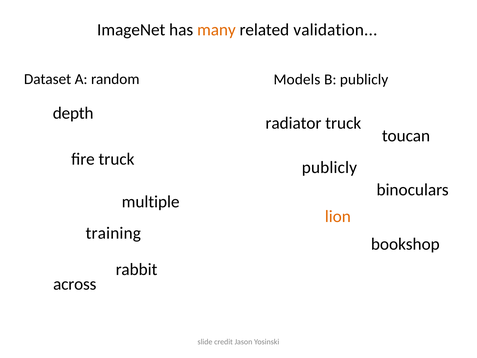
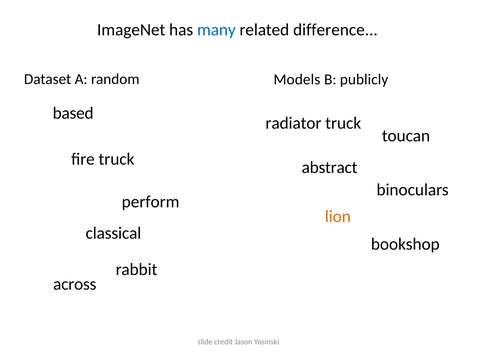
many colour: orange -> blue
validation: validation -> difference
depth: depth -> based
publicly at (329, 167): publicly -> abstract
multiple: multiple -> perform
training: training -> classical
